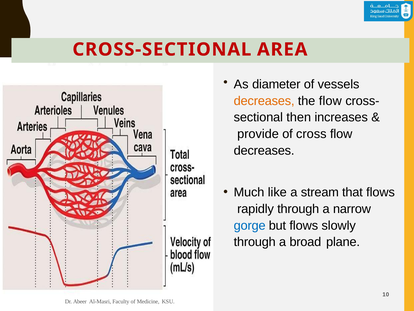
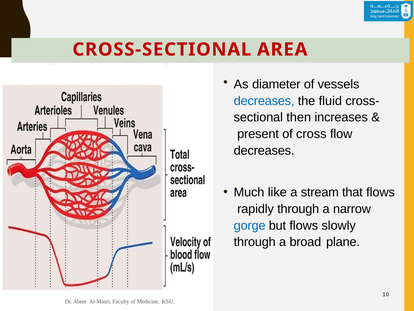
decreases at (264, 101) colour: orange -> blue
the flow: flow -> fluid
provide: provide -> present
